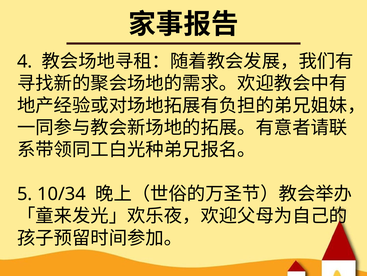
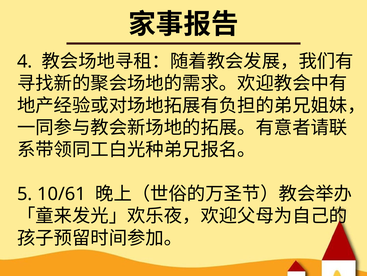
10/34: 10/34 -> 10/61
